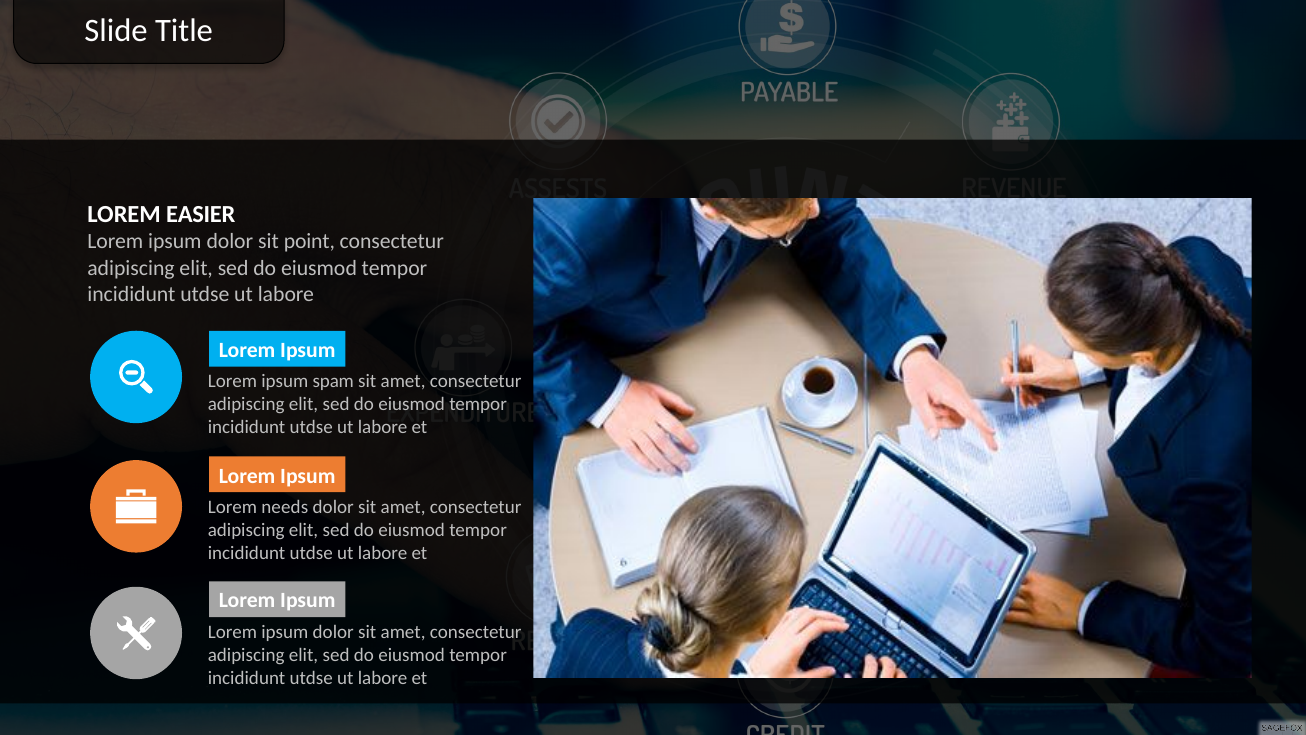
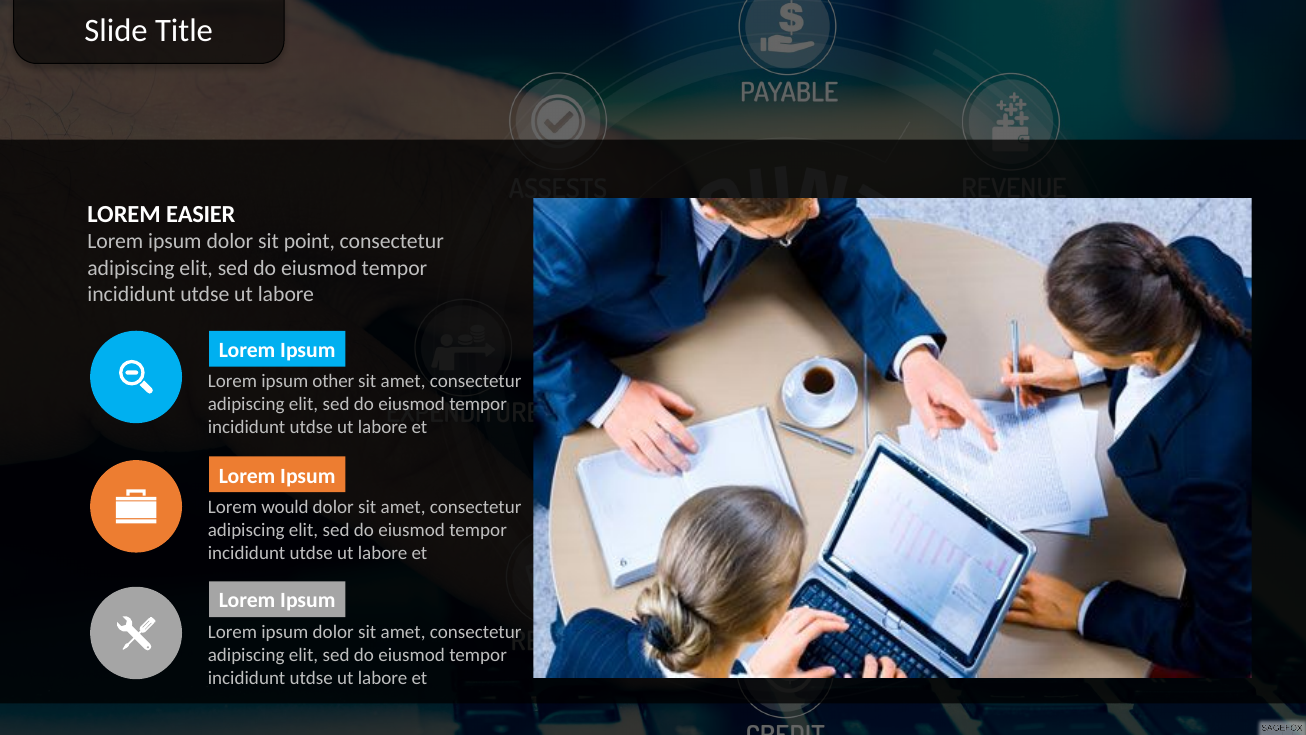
spam: spam -> other
needs: needs -> would
